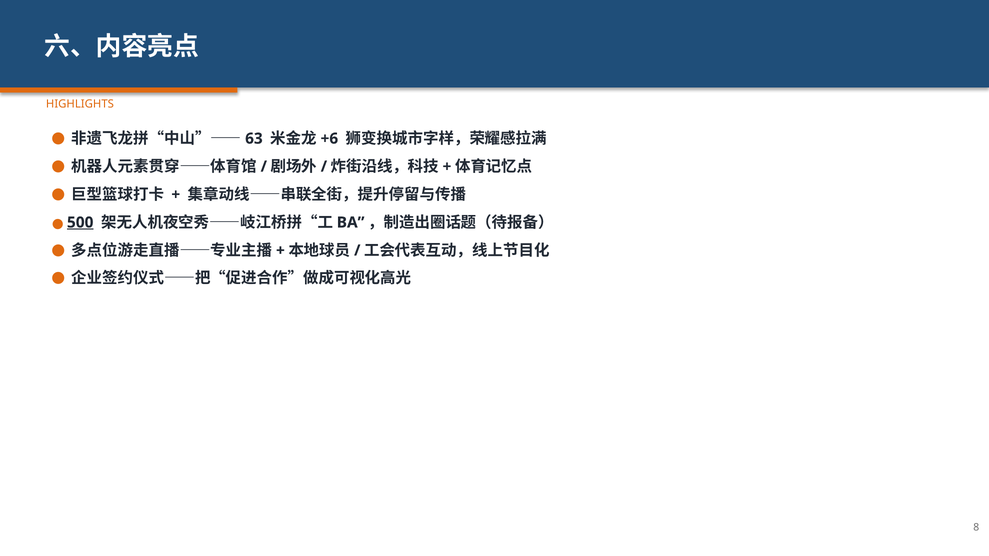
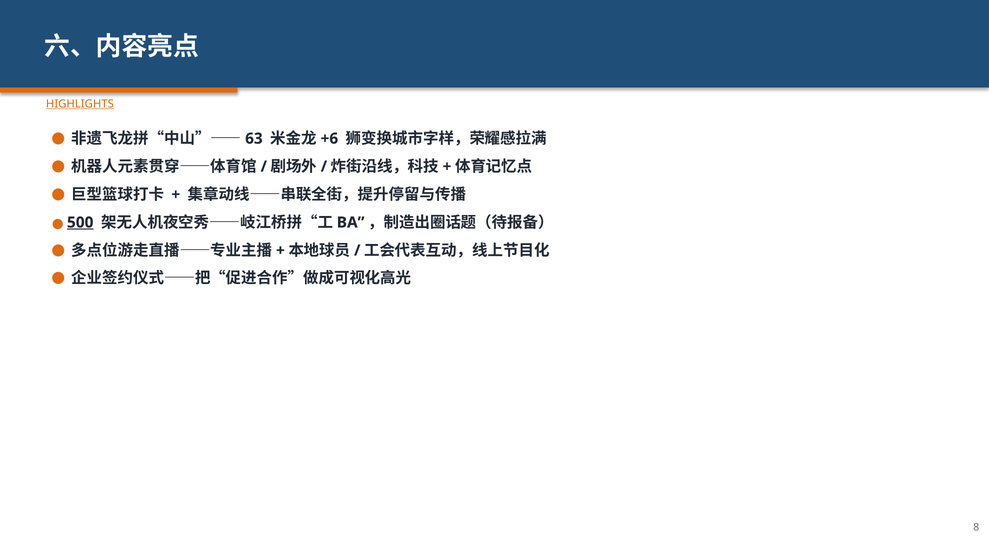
HIGHLIGHTS underline: none -> present
